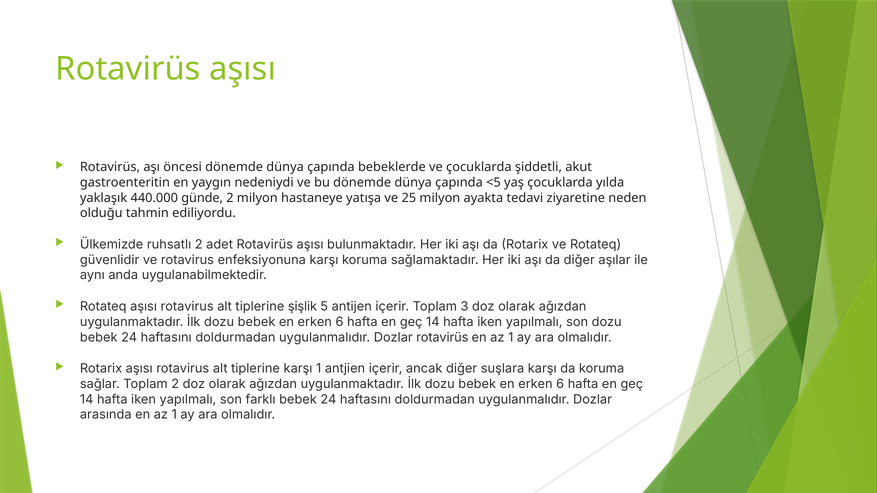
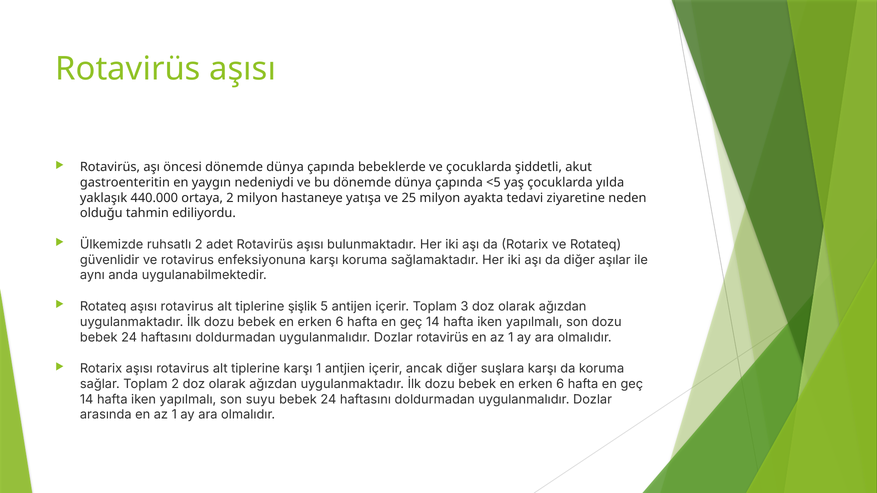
günde: günde -> ortaya
farklı: farklı -> suyu
